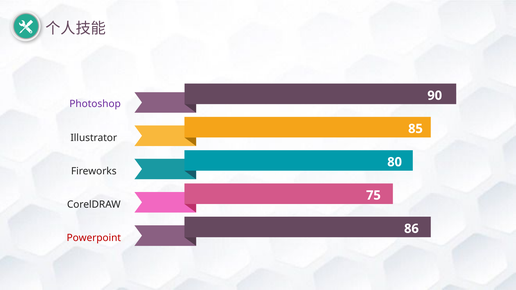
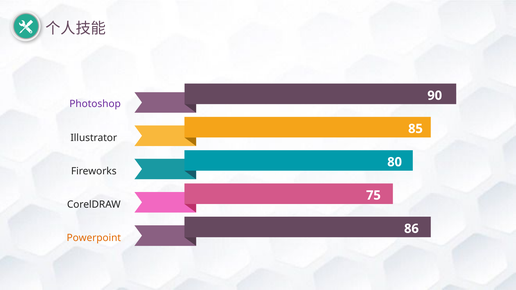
Powerpoint colour: red -> orange
